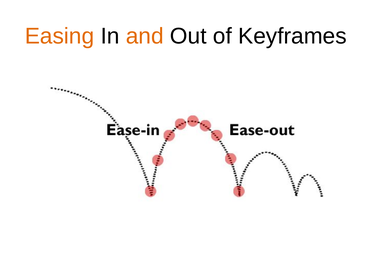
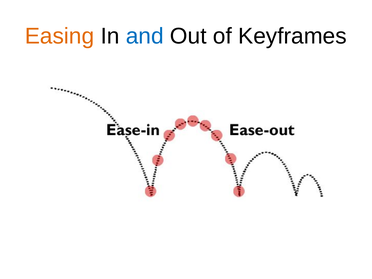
and colour: orange -> blue
